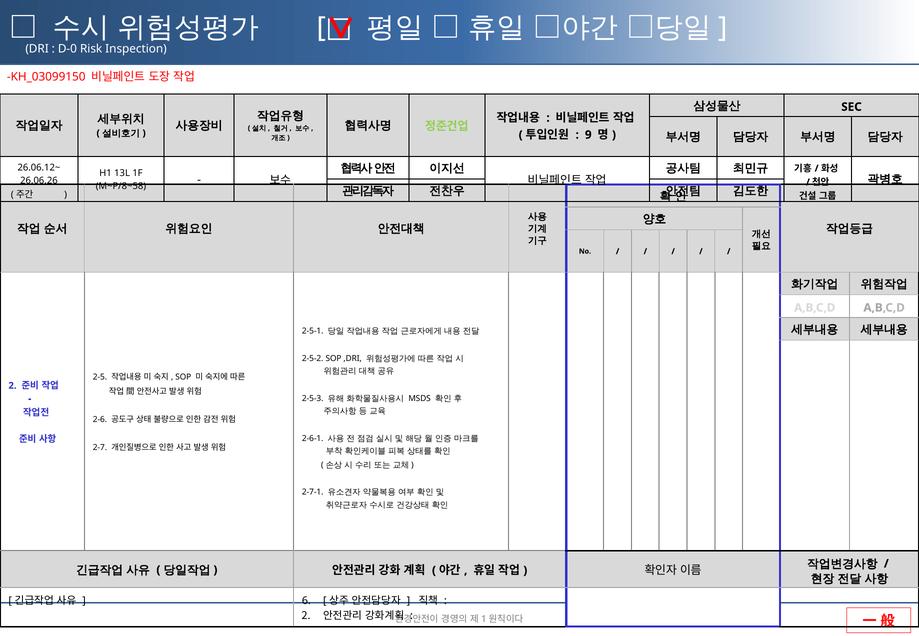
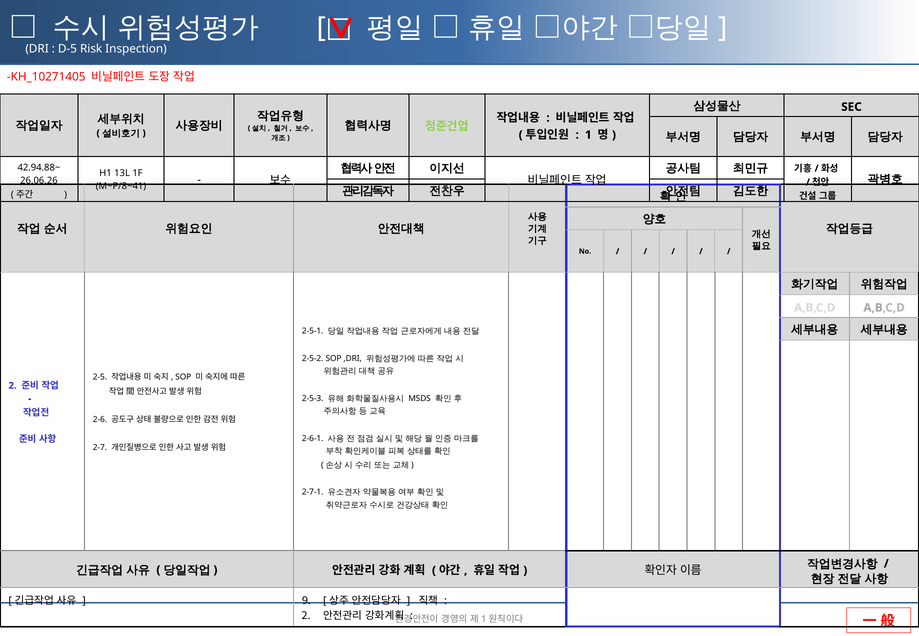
D-0: D-0 -> D-5
KH_03099150: KH_03099150 -> KH_10271405
9: 9 -> 1
26.06.12~: 26.06.12~ -> 42.94.88~
M~P/8~58: M~P/8~58 -> M~P/8~41
6: 6 -> 9
